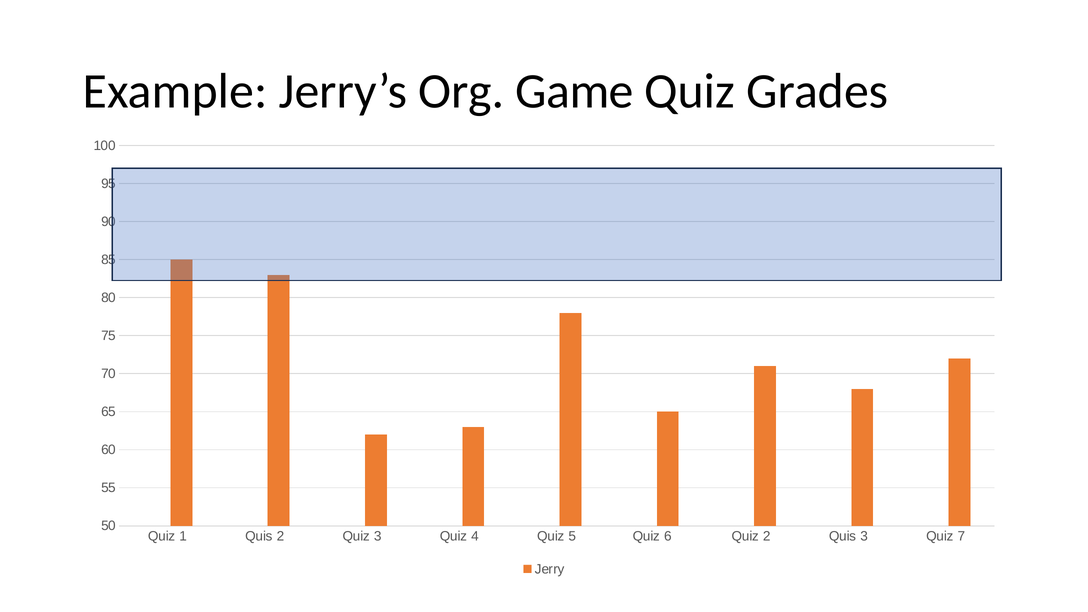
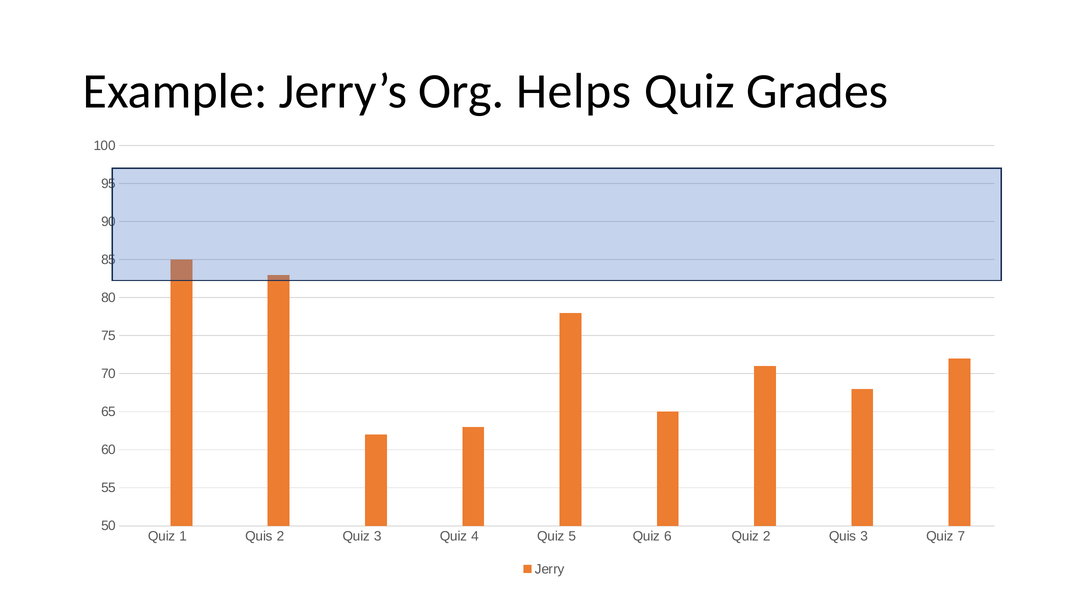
Game: Game -> Helps
